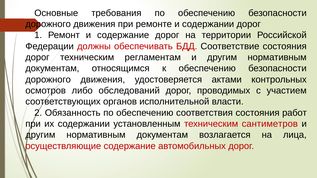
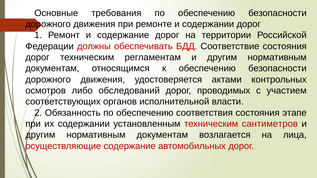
работ: работ -> этапе
